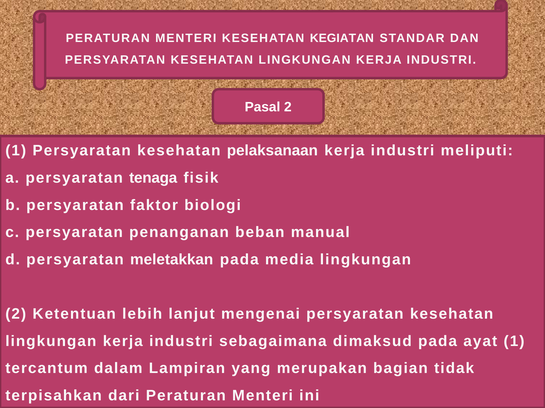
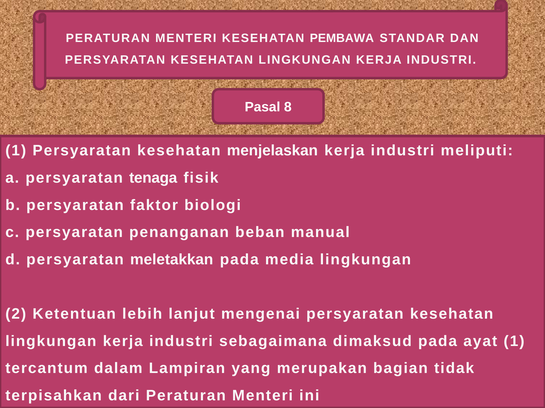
KEGIATAN: KEGIATAN -> PEMBAWA
Pasal 2: 2 -> 8
pelaksanaan: pelaksanaan -> menjelaskan
